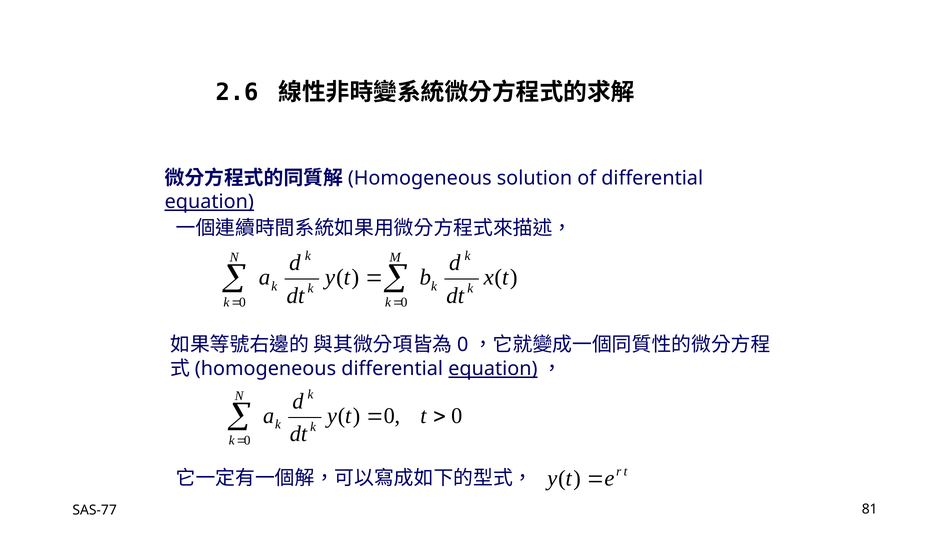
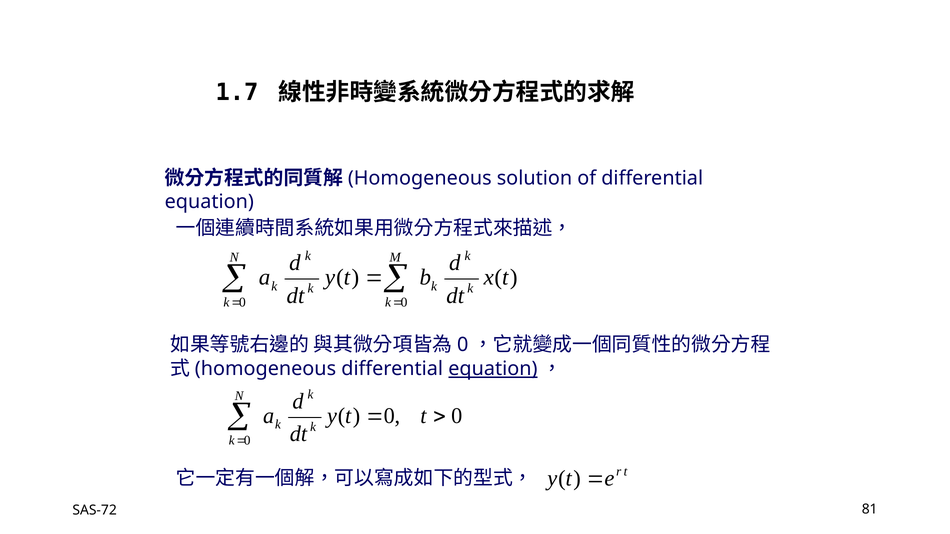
2.6: 2.6 -> 1.7
equation at (209, 202) underline: present -> none
SAS-77: SAS-77 -> SAS-72
